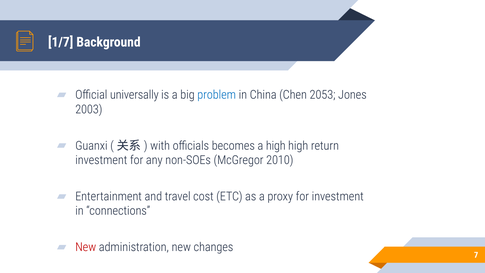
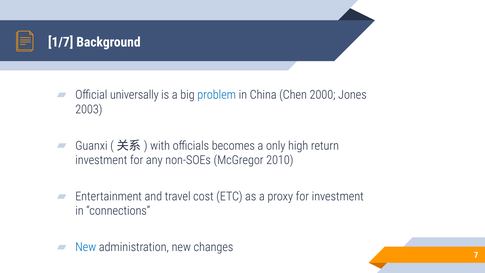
2053: 2053 -> 2000
a high: high -> only
New at (86, 247) colour: red -> blue
